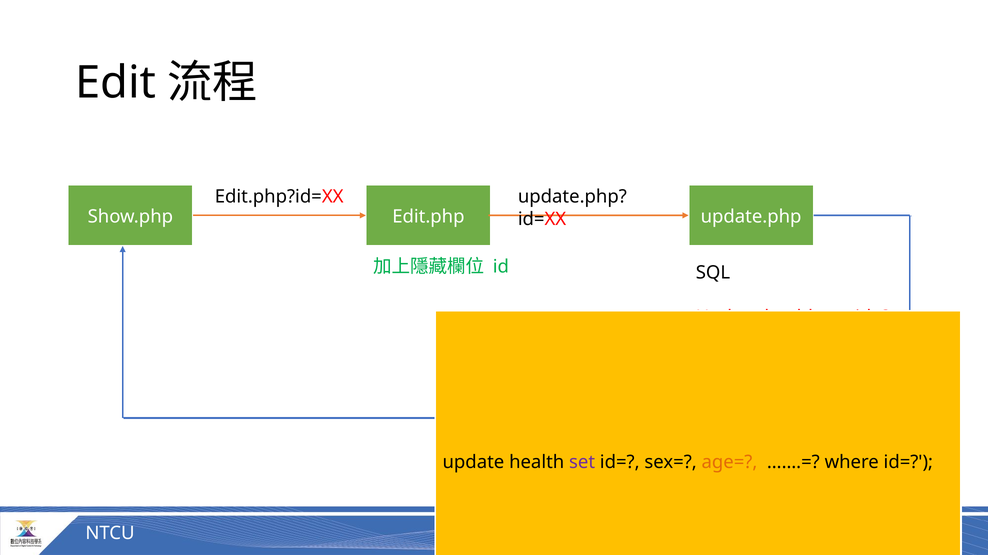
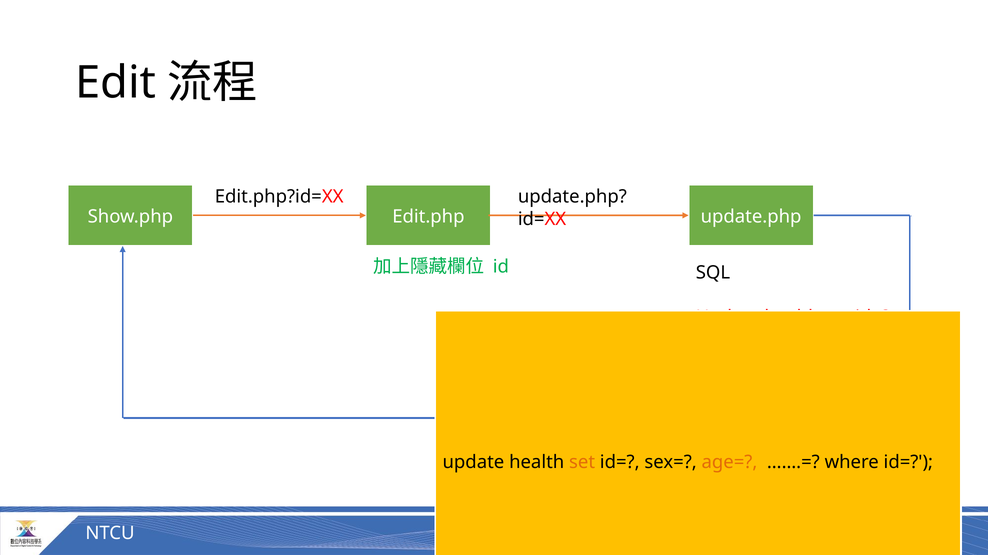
set at (582, 463) colour: purple -> orange
